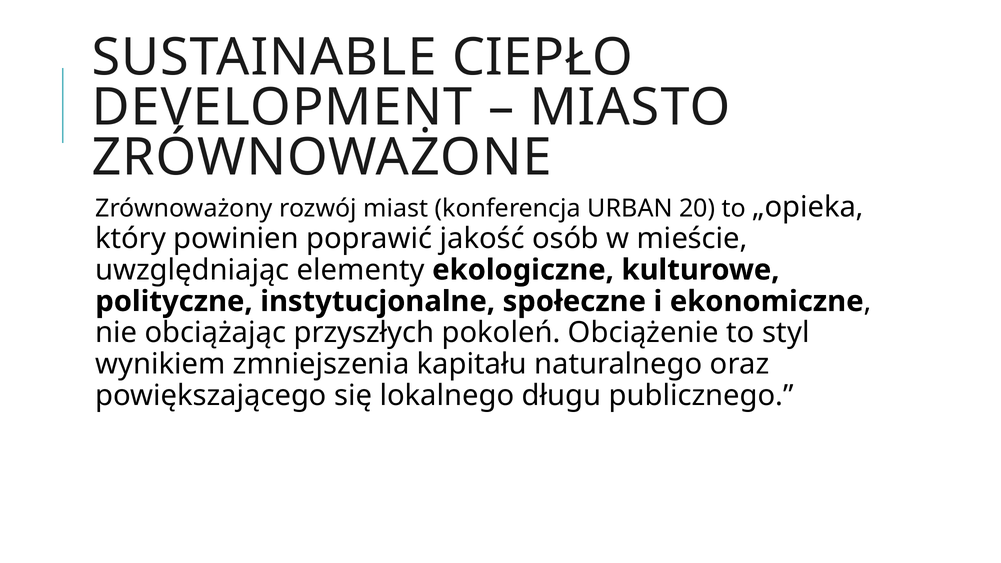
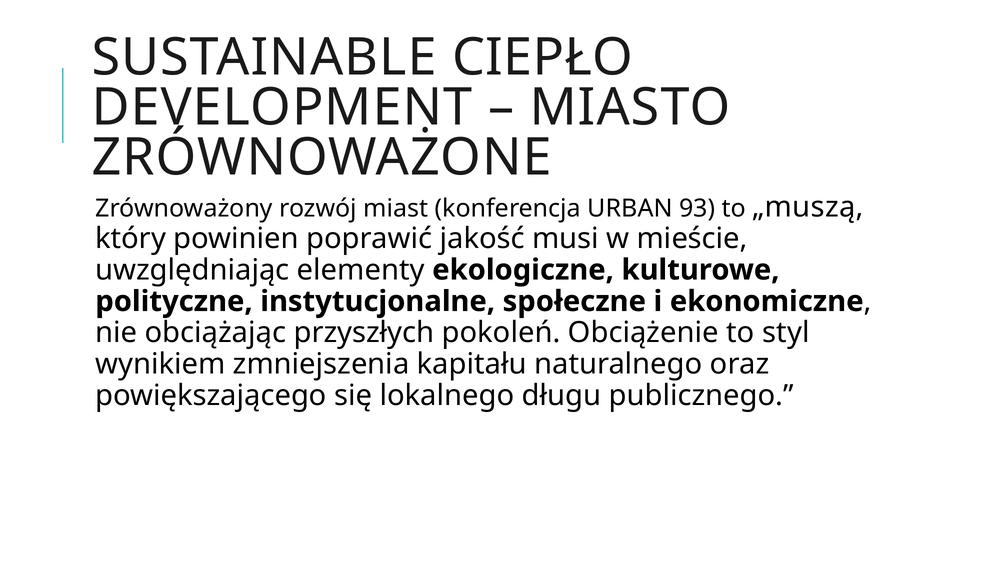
20: 20 -> 93
„opieka: „opieka -> „muszą
osób: osób -> musi
